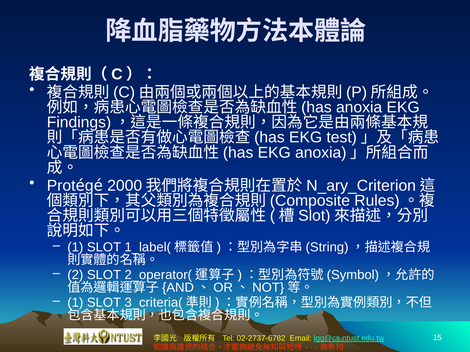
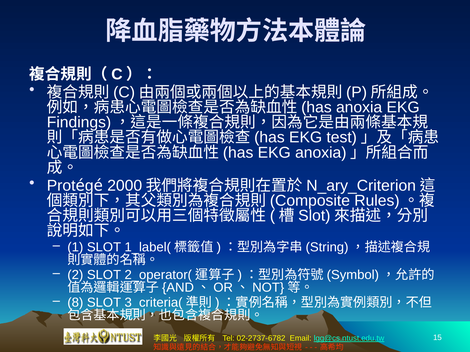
1 at (75, 303): 1 -> 8
